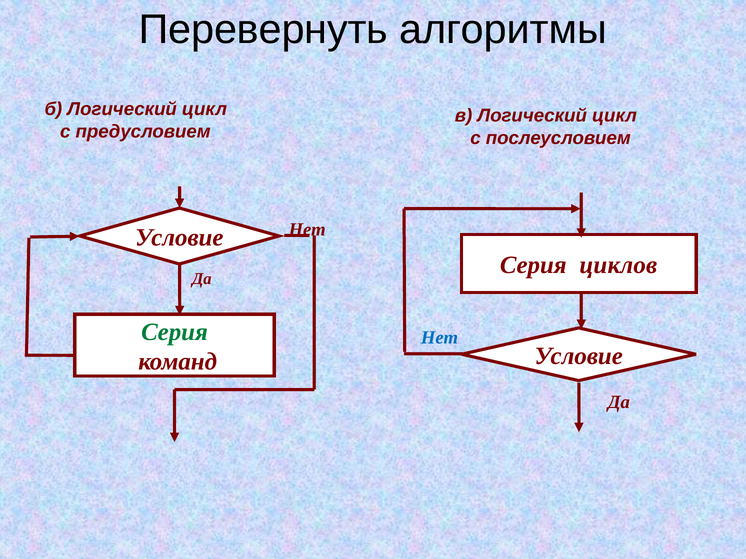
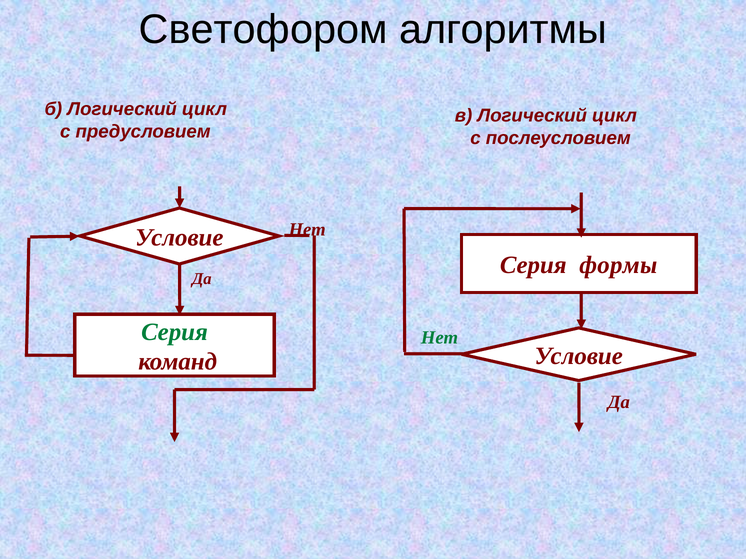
Перевернуть: Перевернуть -> Светофором
циклов: циклов -> формы
Нет at (440, 338) colour: blue -> green
